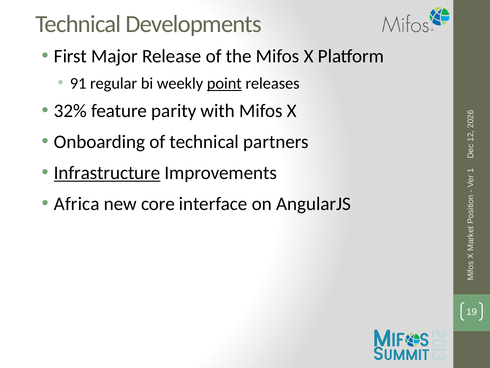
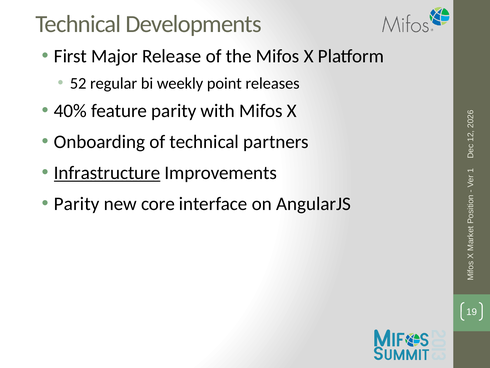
91: 91 -> 52
point underline: present -> none
32%: 32% -> 40%
Africa at (77, 204): Africa -> Parity
